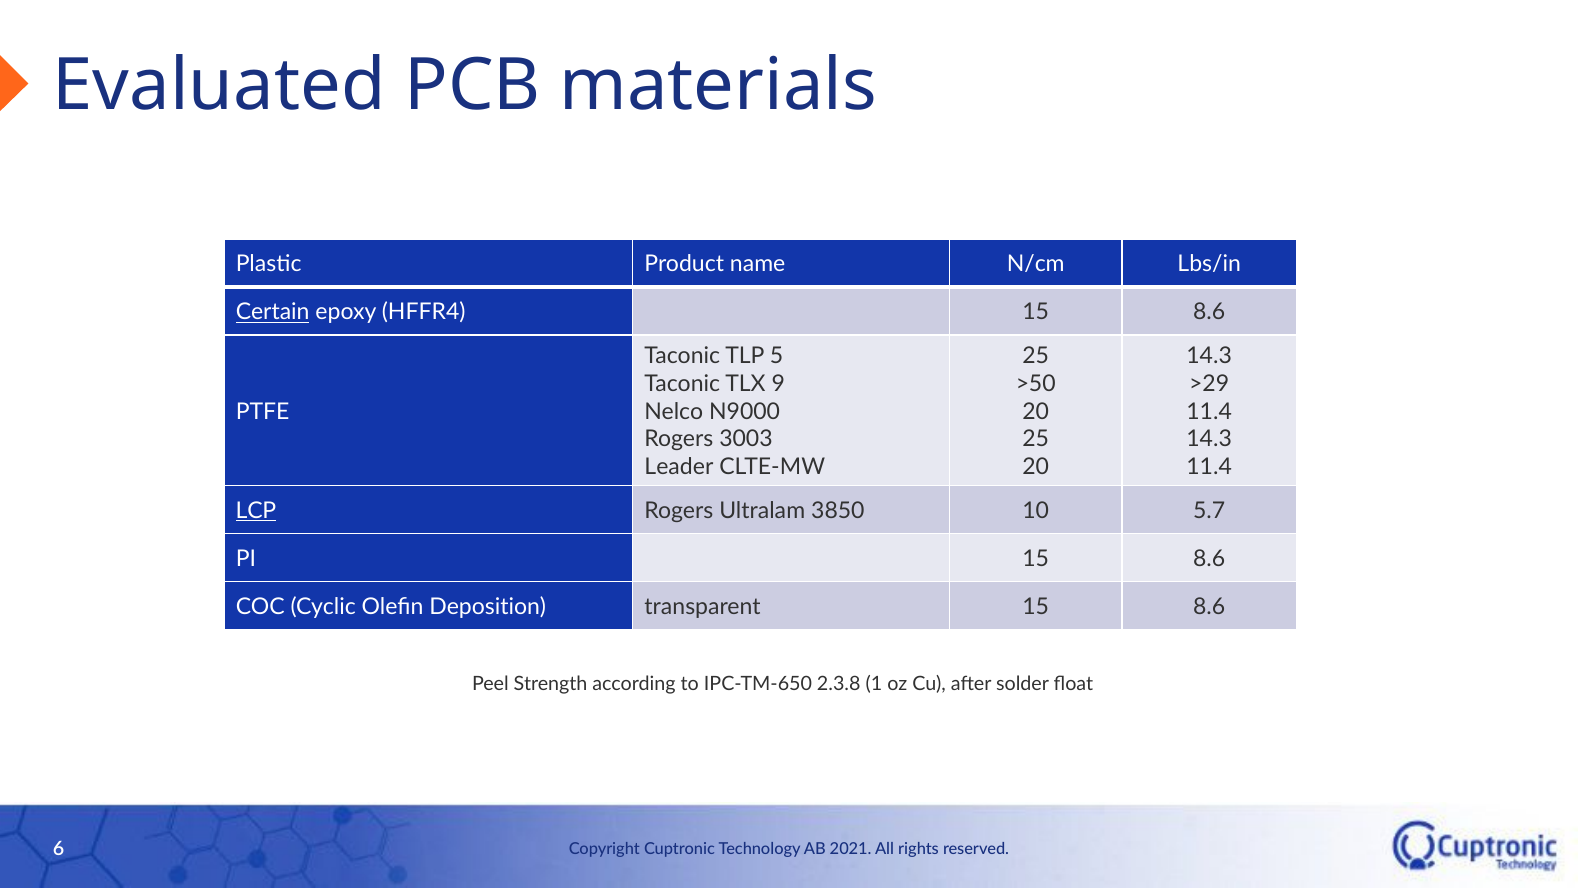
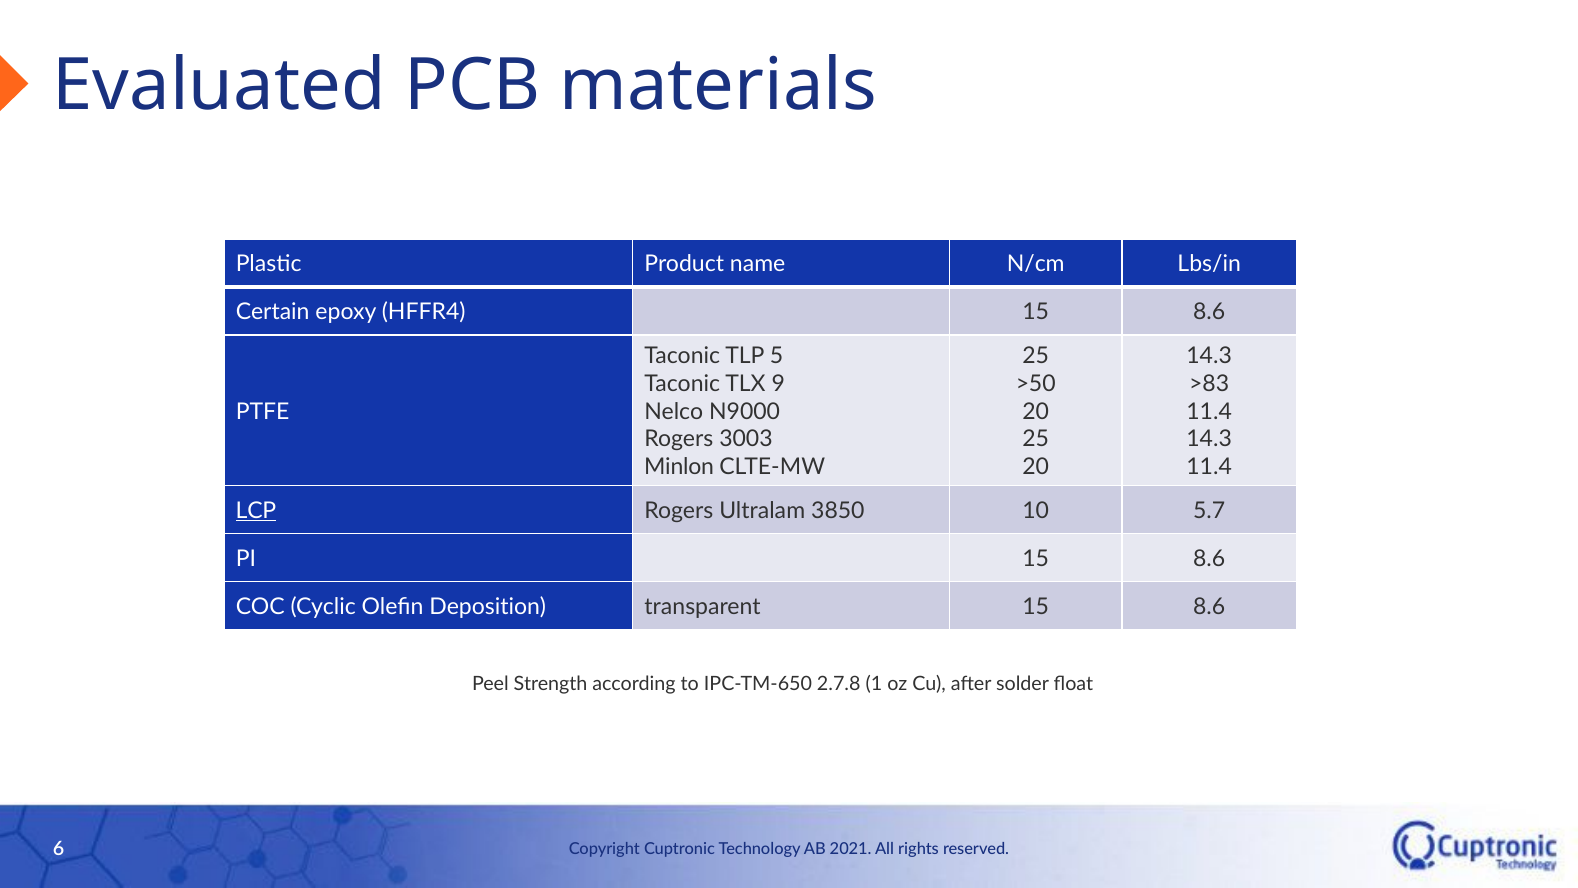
Certain underline: present -> none
>29: >29 -> >83
Leader: Leader -> Minlon
2.3.8: 2.3.8 -> 2.7.8
